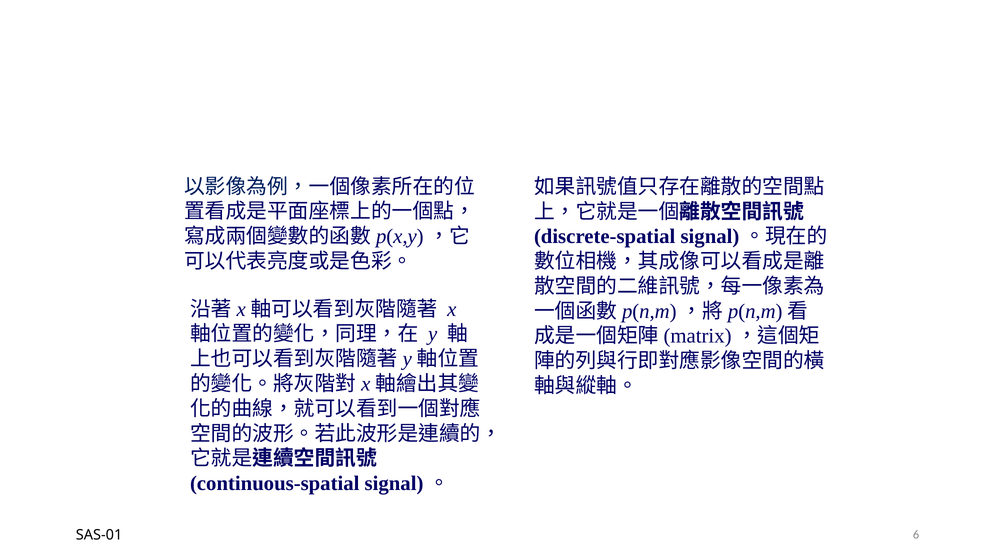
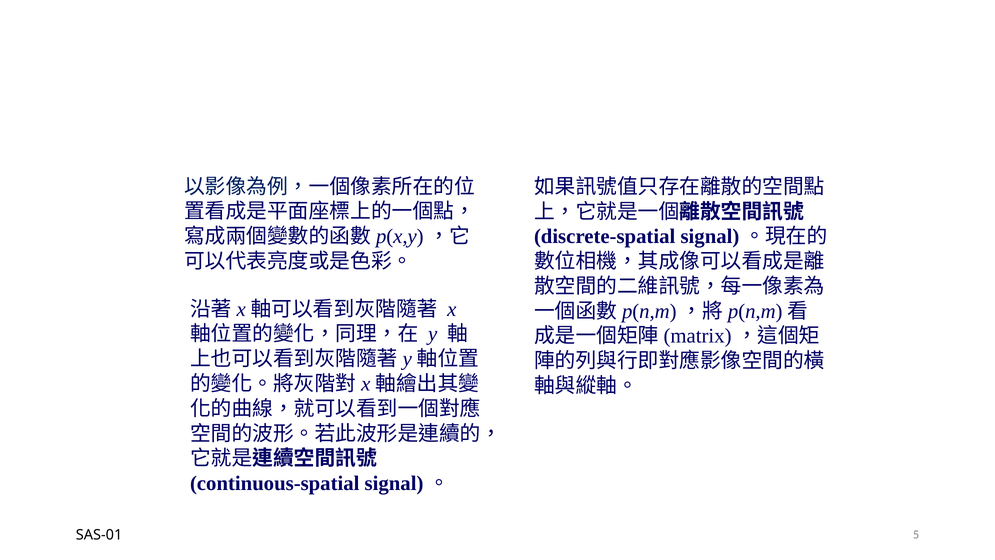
6: 6 -> 5
